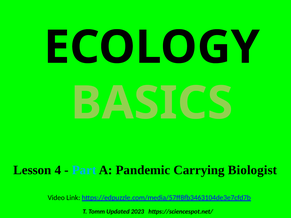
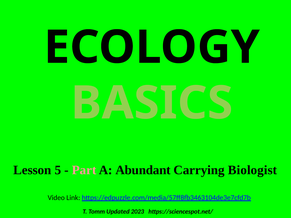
4: 4 -> 5
Part colour: light blue -> pink
Pandemic: Pandemic -> Abundant
